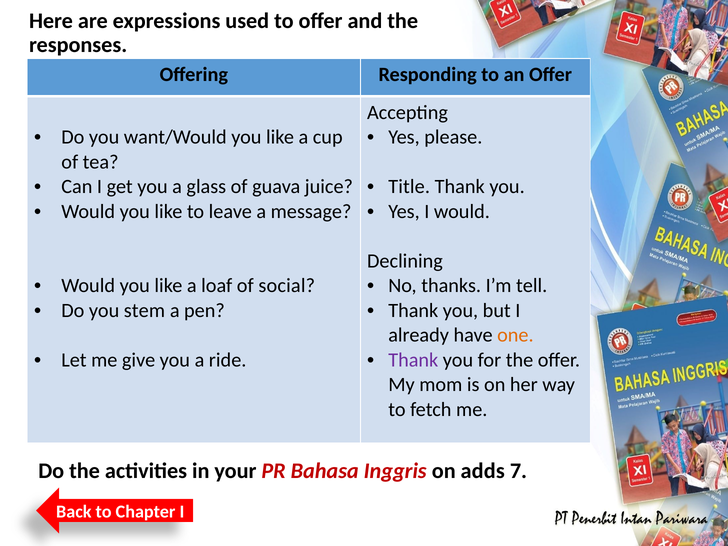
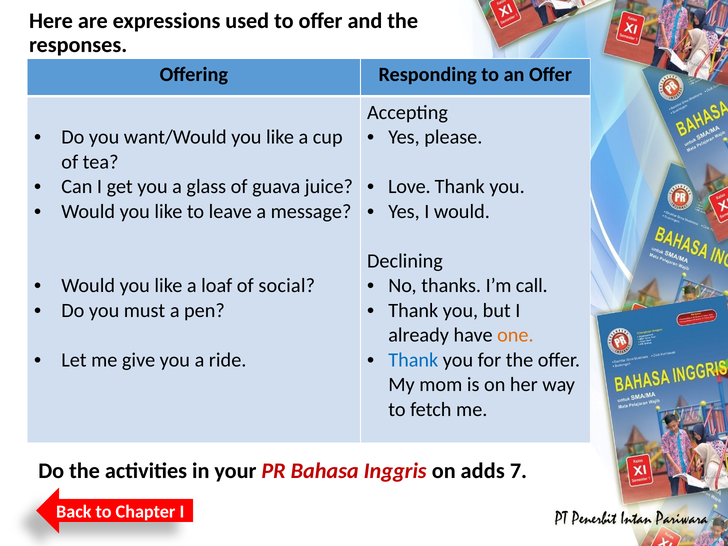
Title: Title -> Love
tell: tell -> call
stem: stem -> must
Thank at (413, 360) colour: purple -> blue
